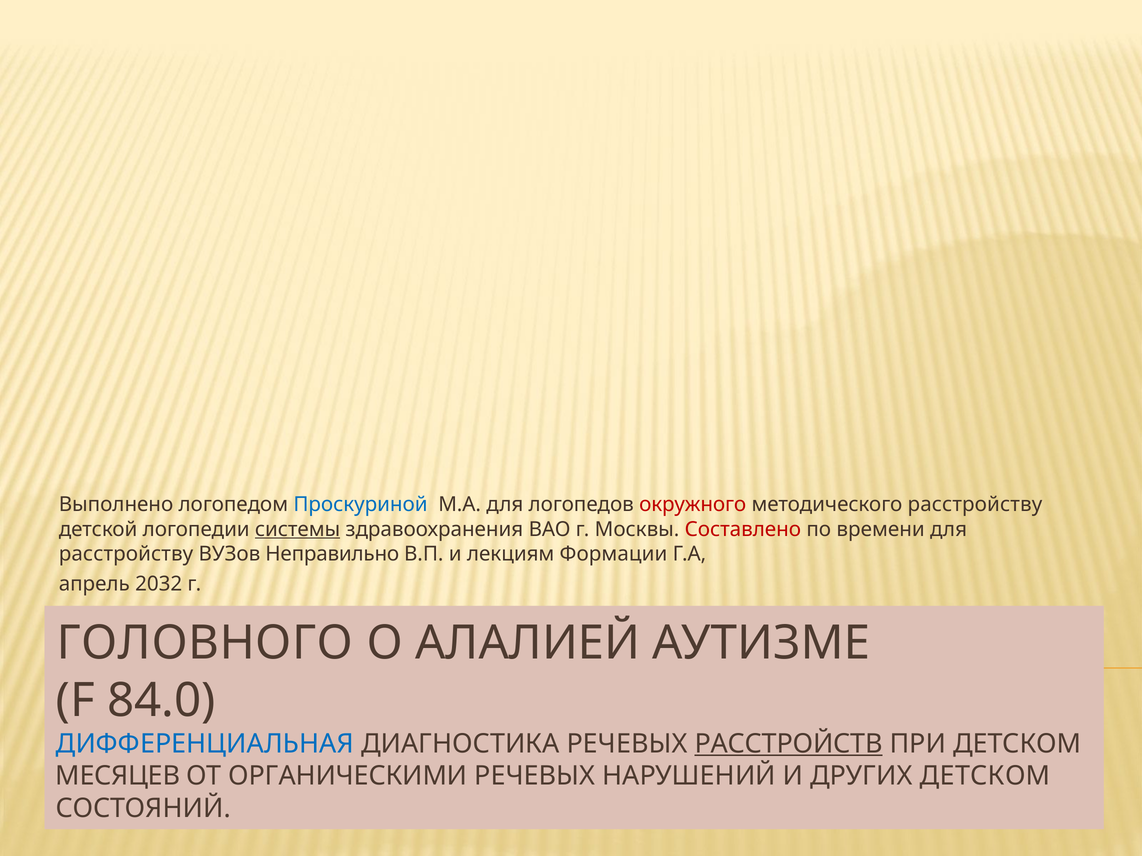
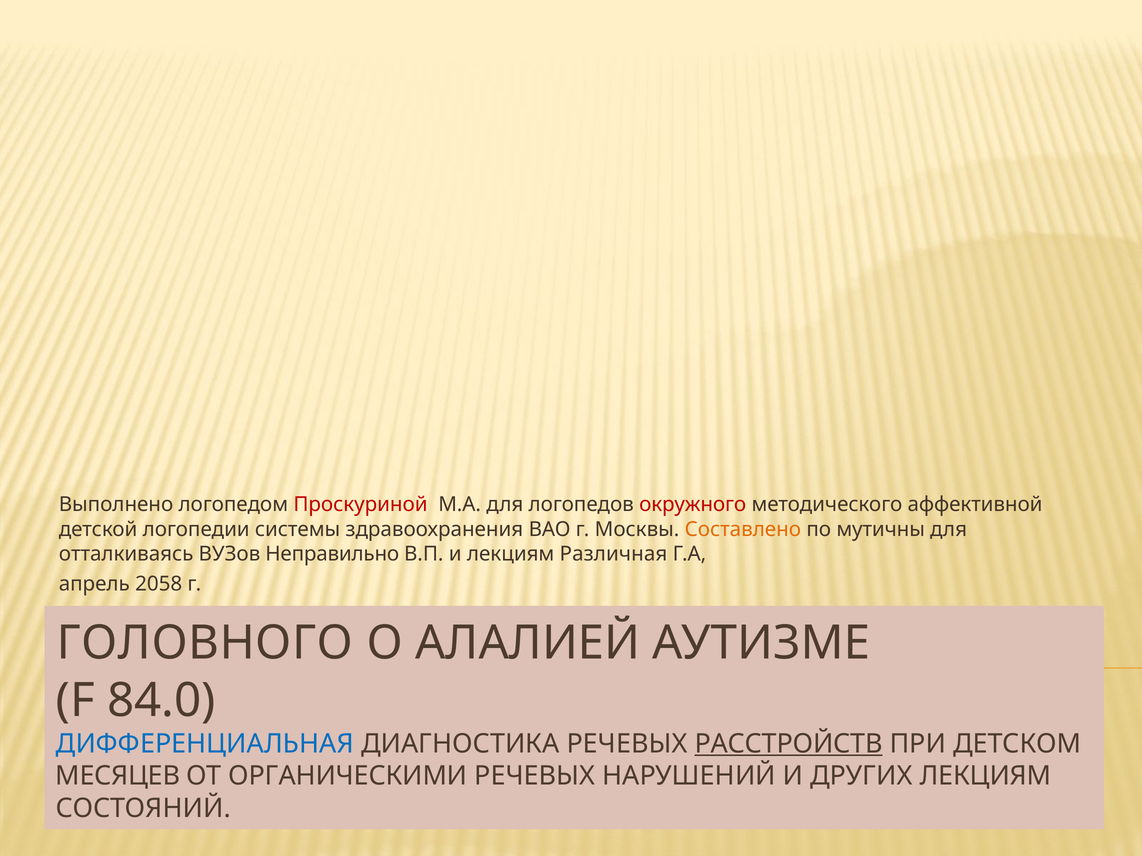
Проскуриной colour: blue -> red
методического расстройству: расстройству -> аффективной
системы underline: present -> none
Составлено colour: red -> orange
времени: времени -> мутичны
расстройству at (126, 554): расстройству -> отталкиваясь
Формации: Формации -> Различная
2032: 2032 -> 2058
ДРУГИХ ДЕТСКОМ: ДЕТСКОМ -> ЛЕКЦИЯМ
